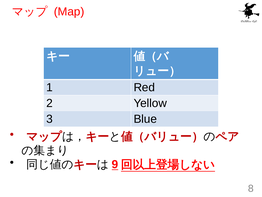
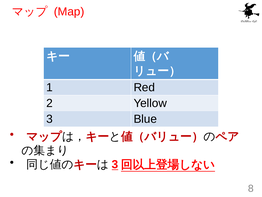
9 at (115, 164): 9 -> 3
